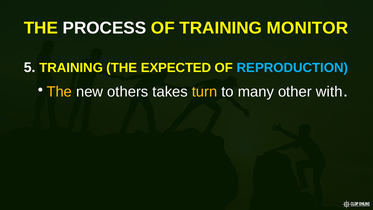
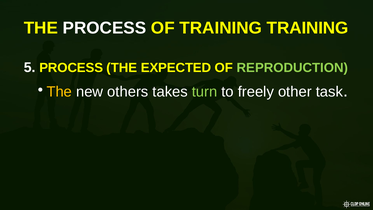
TRAINING MONITOR: MONITOR -> TRAINING
5 TRAINING: TRAINING -> PROCESS
REPRODUCTION colour: light blue -> light green
turn colour: yellow -> light green
many: many -> freely
with: with -> task
